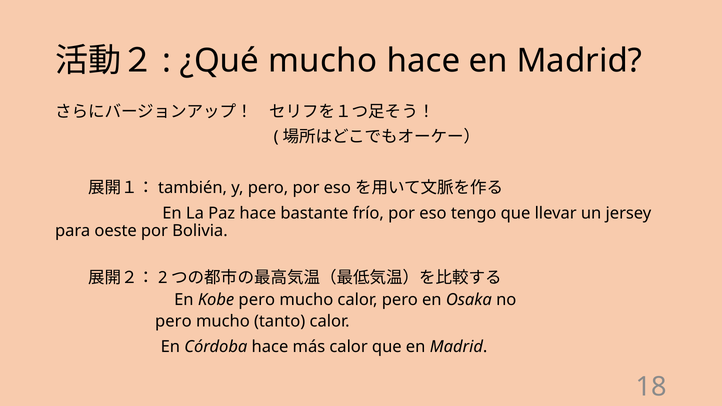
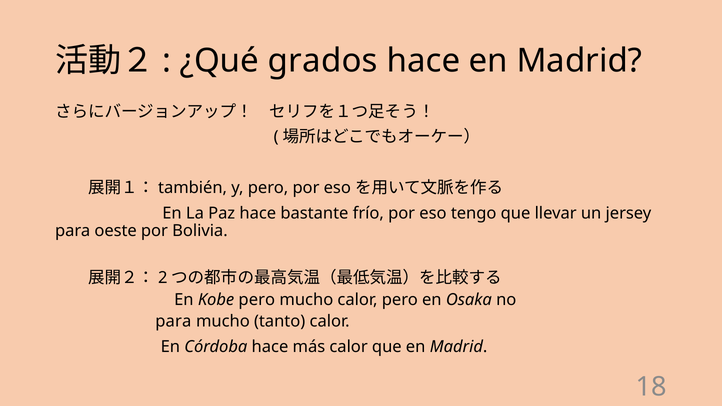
¿Qué mucho: mucho -> grados
pero at (173, 321): pero -> para
